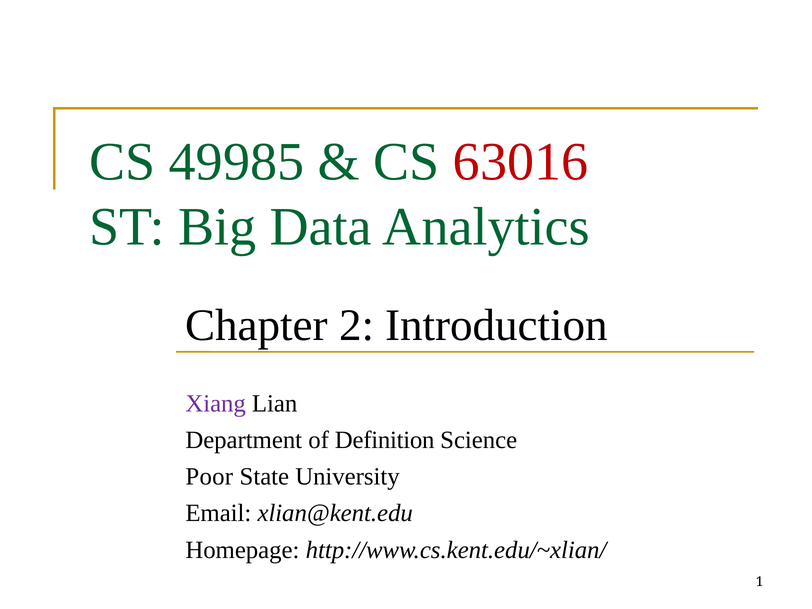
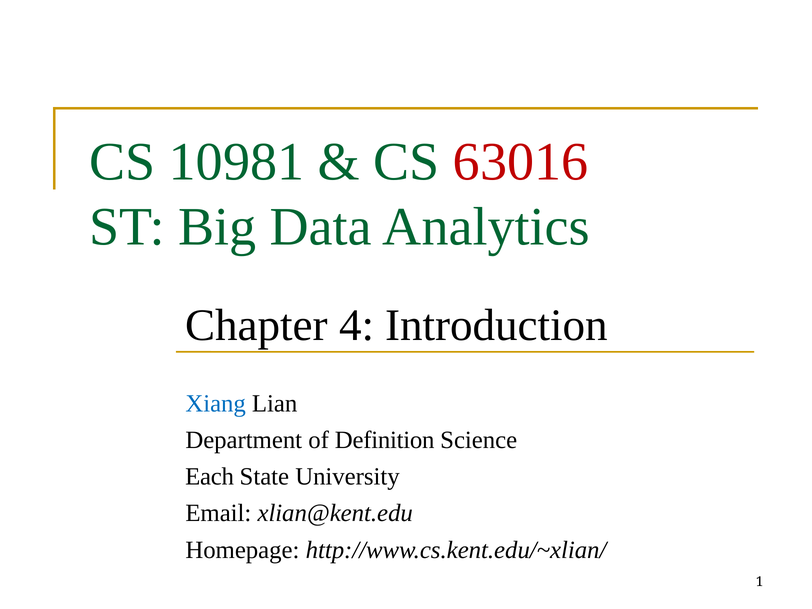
49985: 49985 -> 10981
2: 2 -> 4
Xiang colour: purple -> blue
Poor: Poor -> Each
